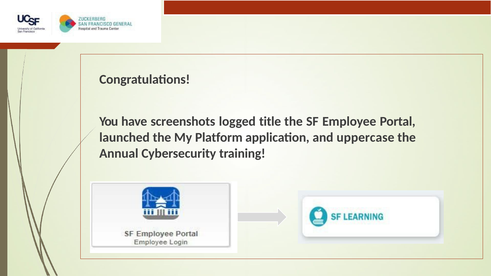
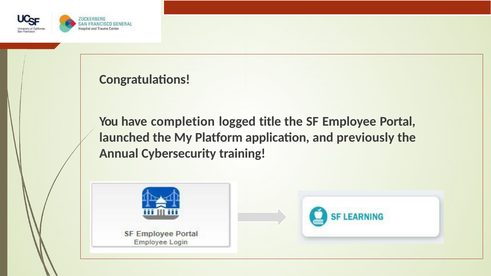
screenshots: screenshots -> completion
uppercase: uppercase -> previously
